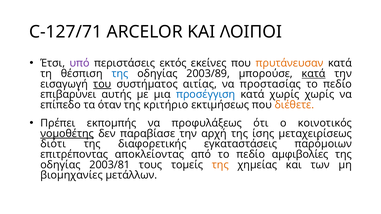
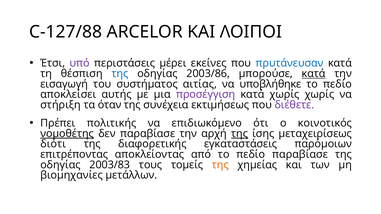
C-127/71: C-127/71 -> C-127/88
εκτός: εκτός -> μέρει
πρυτάνευσαν colour: orange -> blue
2003/89: 2003/89 -> 2003/86
του underline: present -> none
προστασίας: προστασίας -> υποβλήθηκε
επιβαρύνει: επιβαρύνει -> αποκλείσει
προσέγγιση colour: blue -> purple
επίπεδο: επίπεδο -> στήριξη
κριτήριο: κριτήριο -> συνέχεια
διέθετε colour: orange -> purple
εκπομπής: εκπομπής -> πολιτικής
προφυλάξεως: προφυλάξεως -> επιδιωκόμενο
της at (240, 134) underline: none -> present
πεδίο αμφιβολίες: αμφιβολίες -> παραβίασε
2003/81: 2003/81 -> 2003/83
